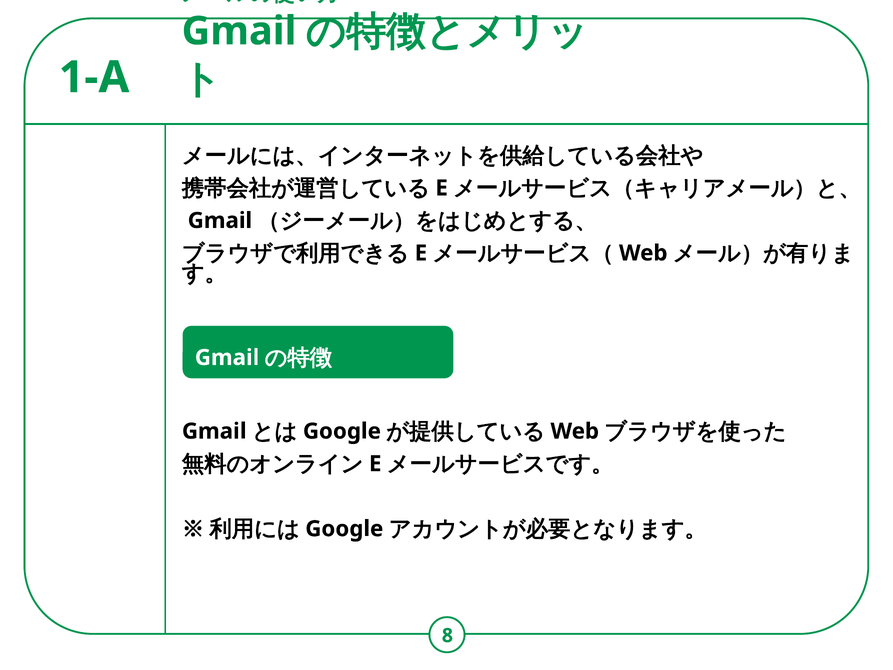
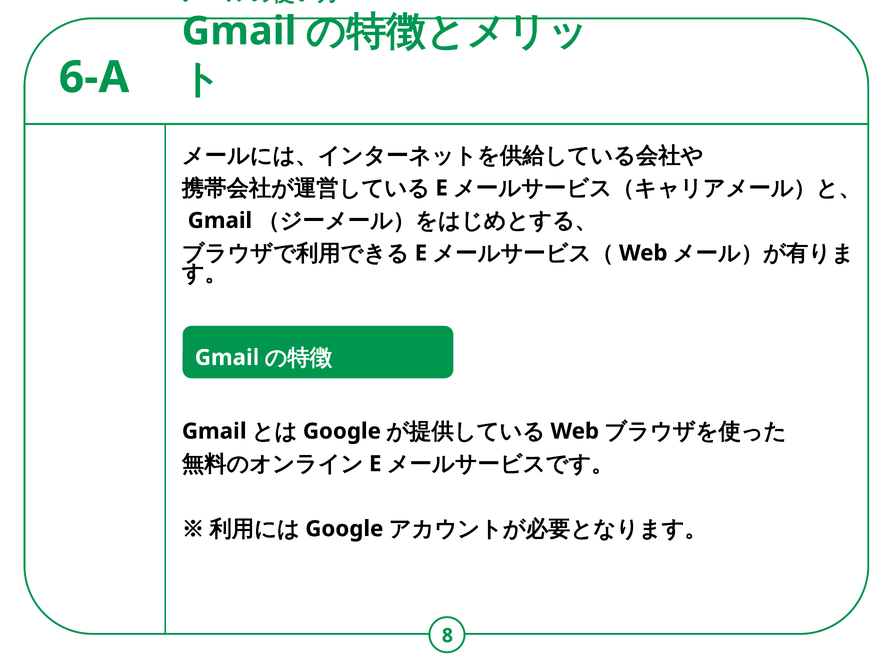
1-A: 1-A -> 6-A
